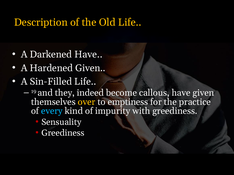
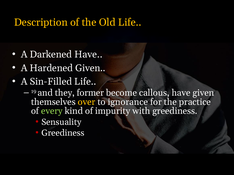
indeed: indeed -> former
emptiness: emptiness -> ignorance
every colour: light blue -> light green
